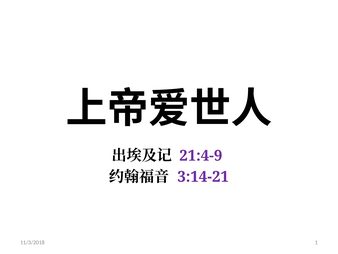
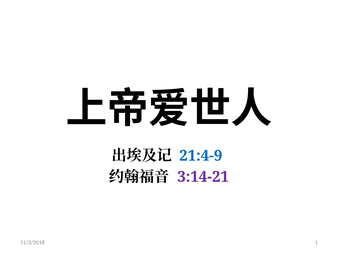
21:4-9 colour: purple -> blue
